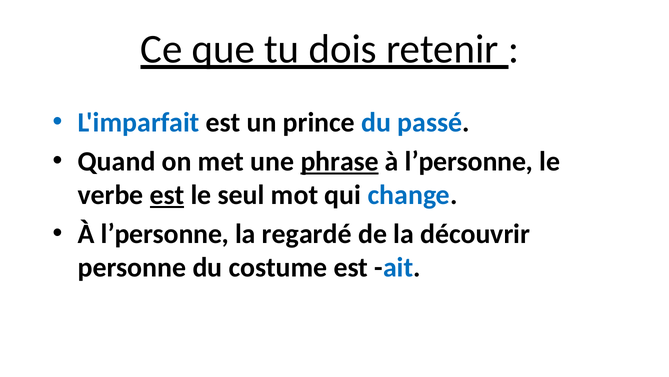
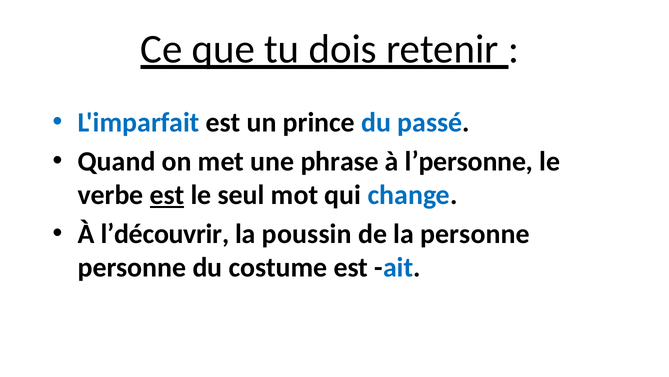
phrase underline: present -> none
l’personne at (165, 234): l’personne -> l’découvrir
regardé: regardé -> poussin
la découvrir: découvrir -> personne
